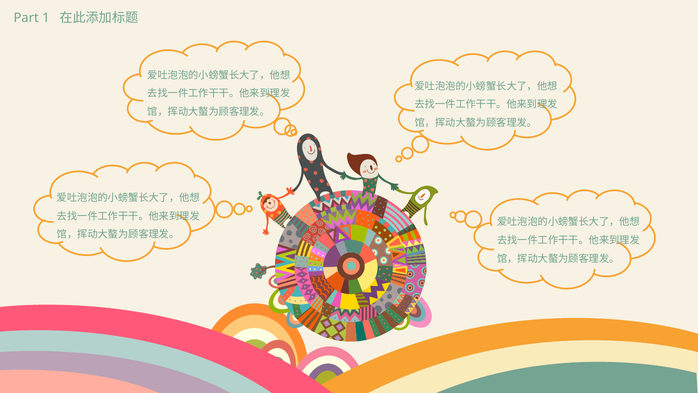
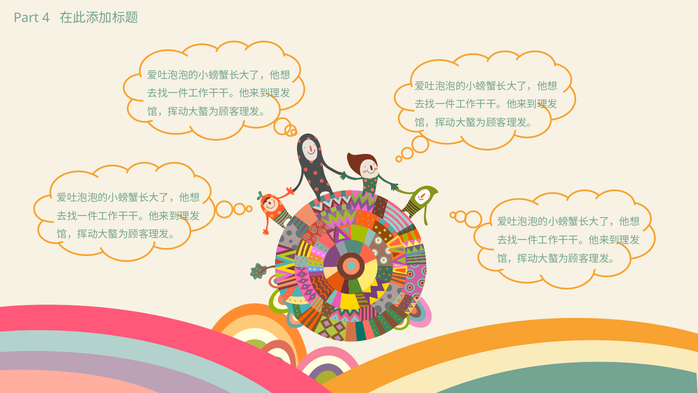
1: 1 -> 4
